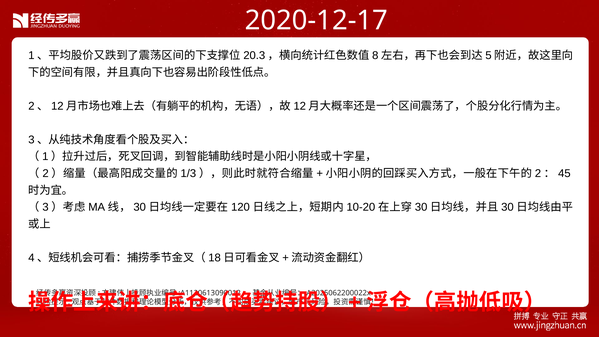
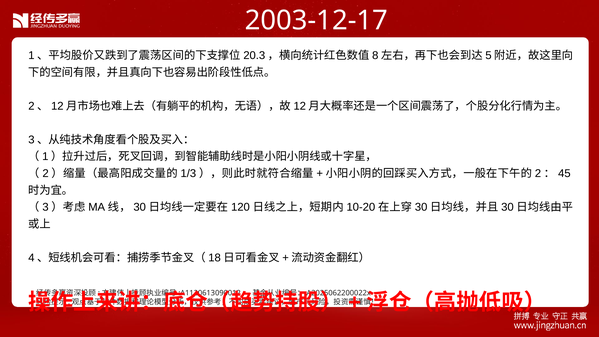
2020-12-17: 2020-12-17 -> 2003-12-17
